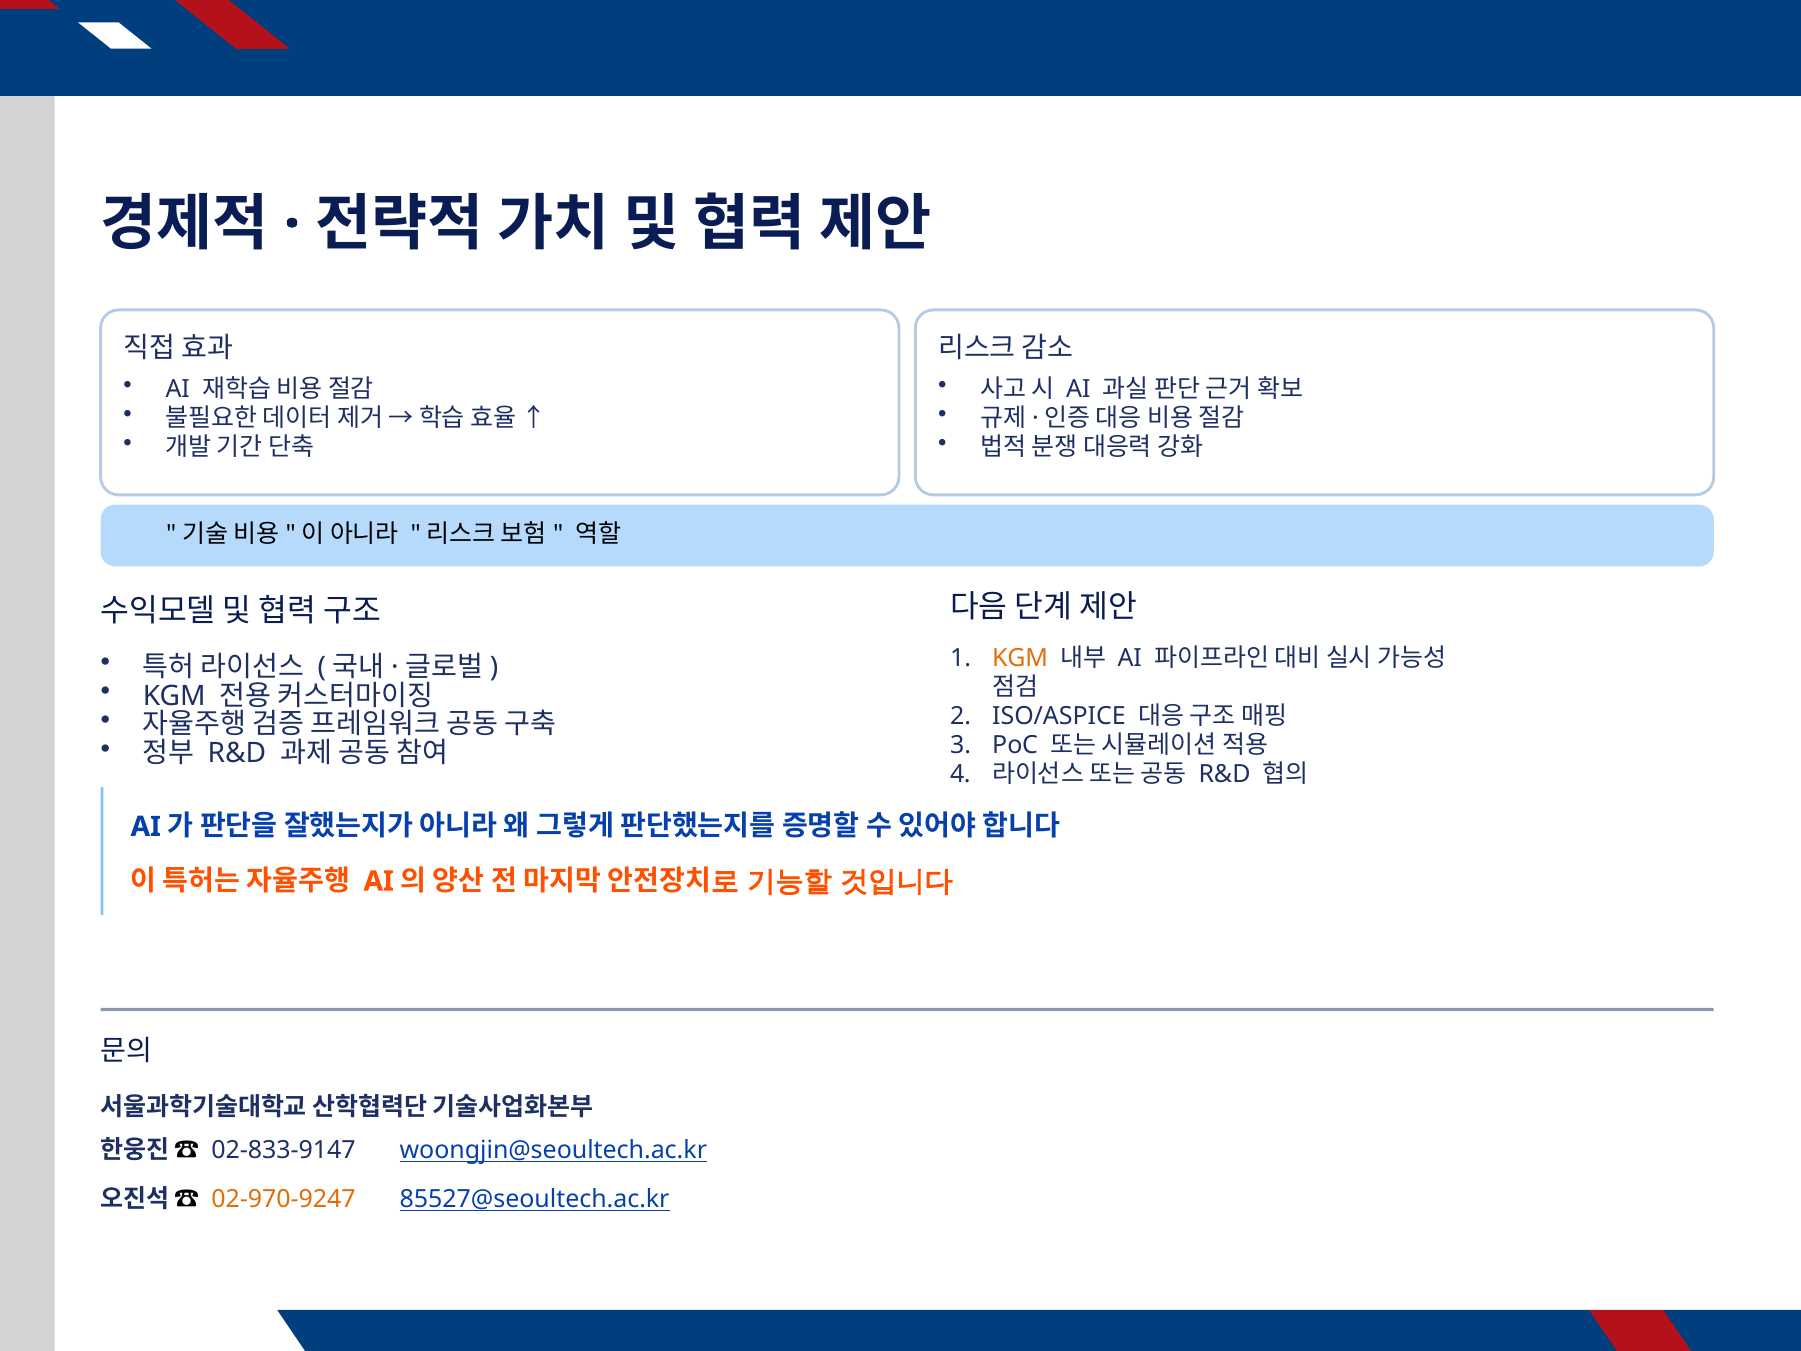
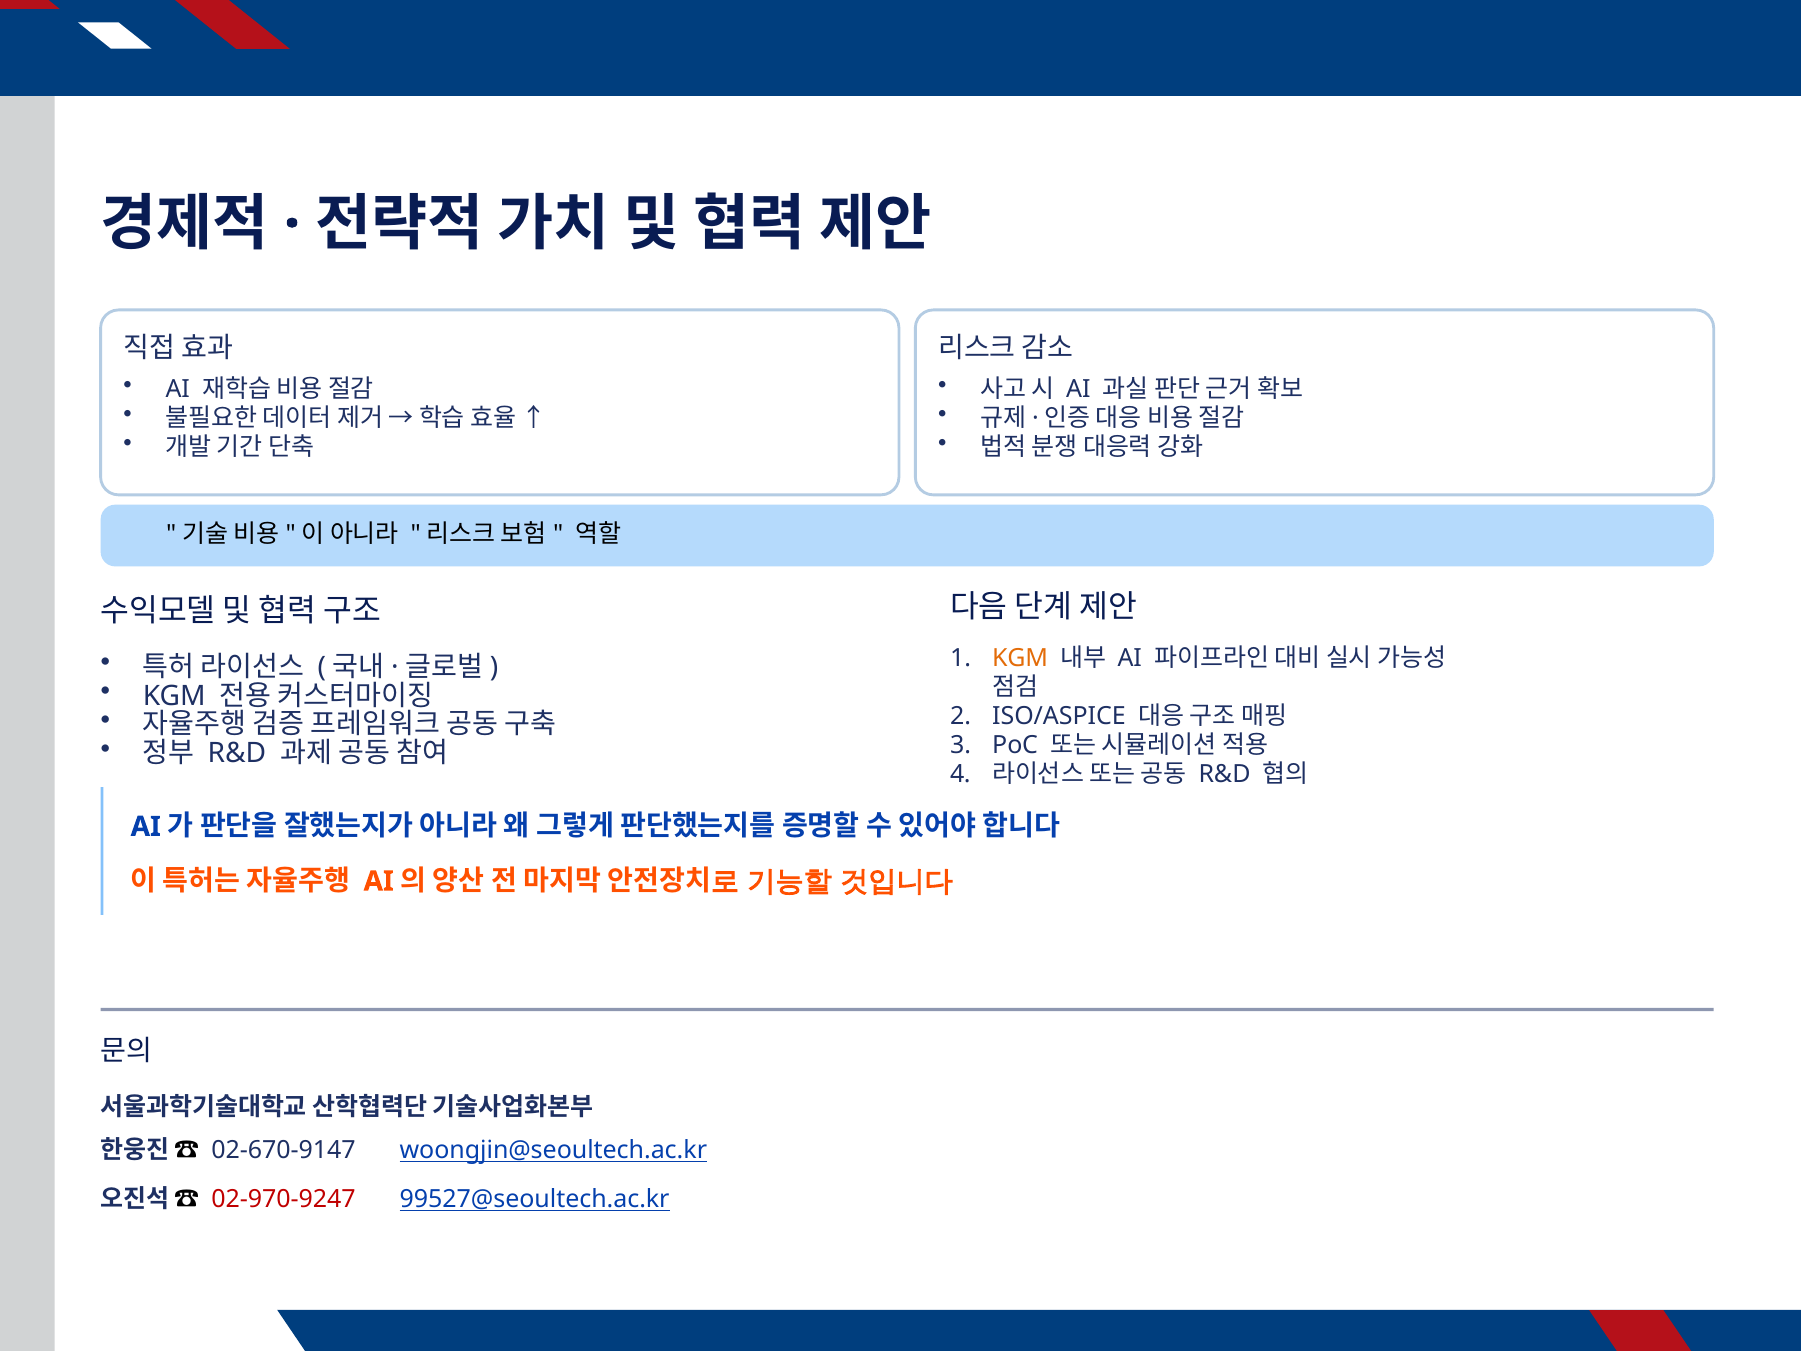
02-833-9147: 02-833-9147 -> 02-670-9147
02-970-9247 colour: orange -> red
85527@seoultech.ac.kr: 85527@seoultech.ac.kr -> 99527@seoultech.ac.kr
